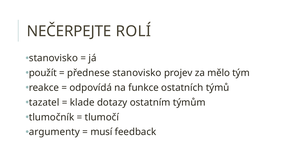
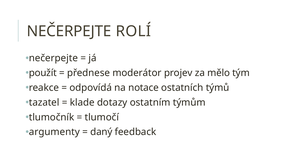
stanovisko at (53, 58): stanovisko -> nečerpejte
přednese stanovisko: stanovisko -> moderátor
funkce: funkce -> notace
musí: musí -> daný
